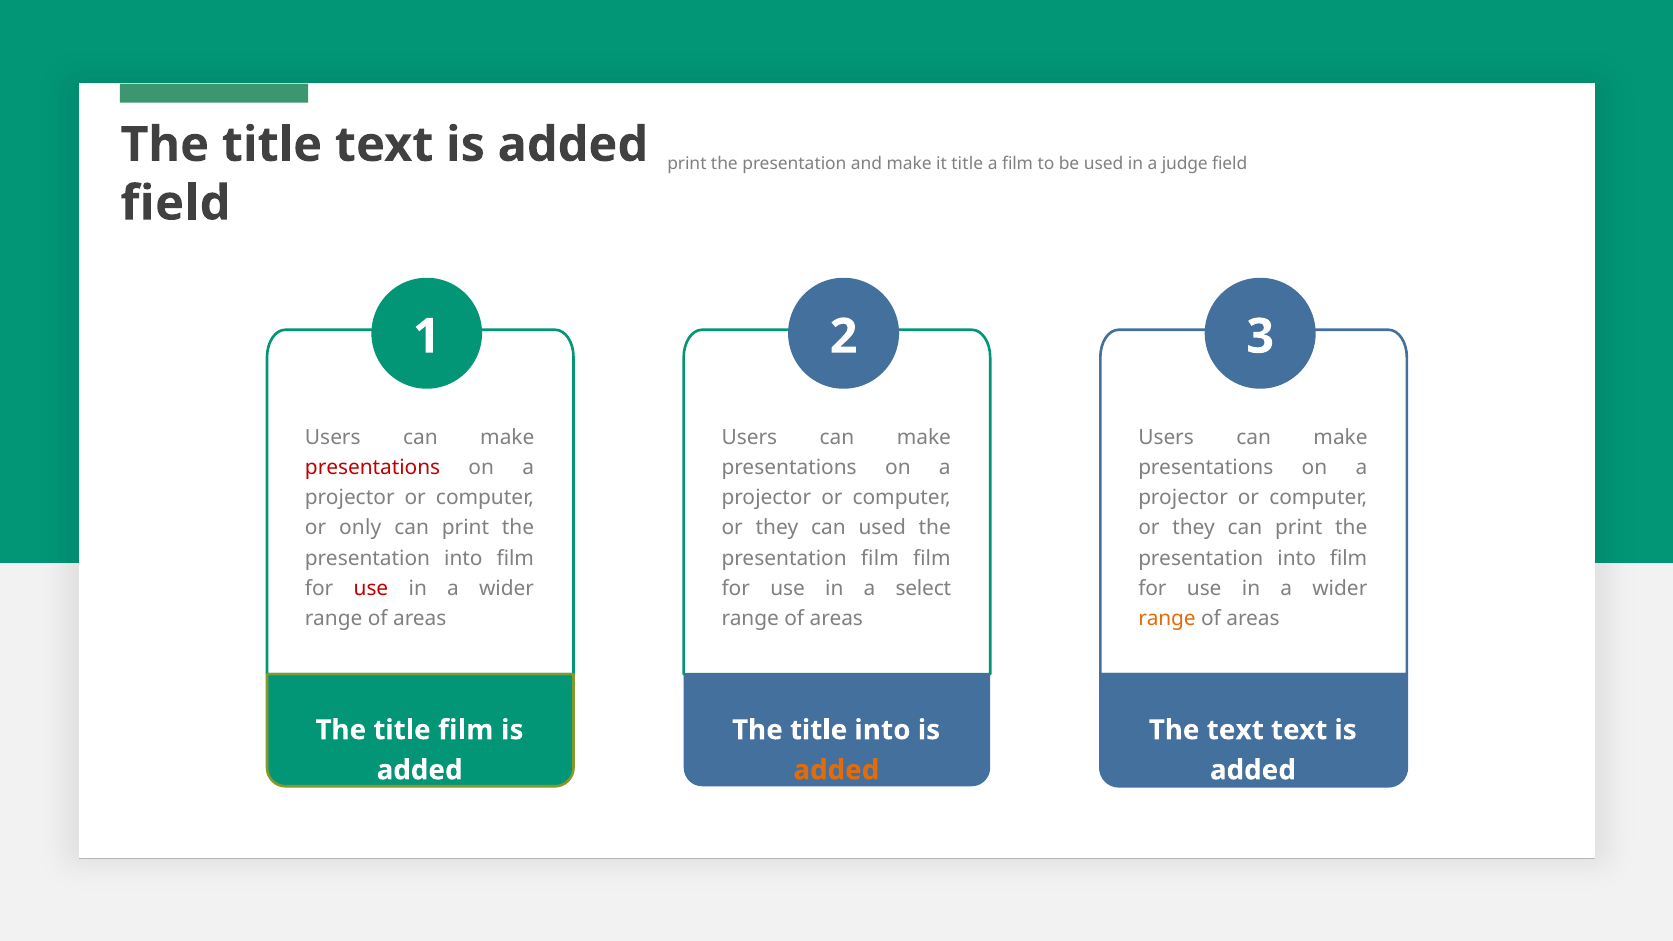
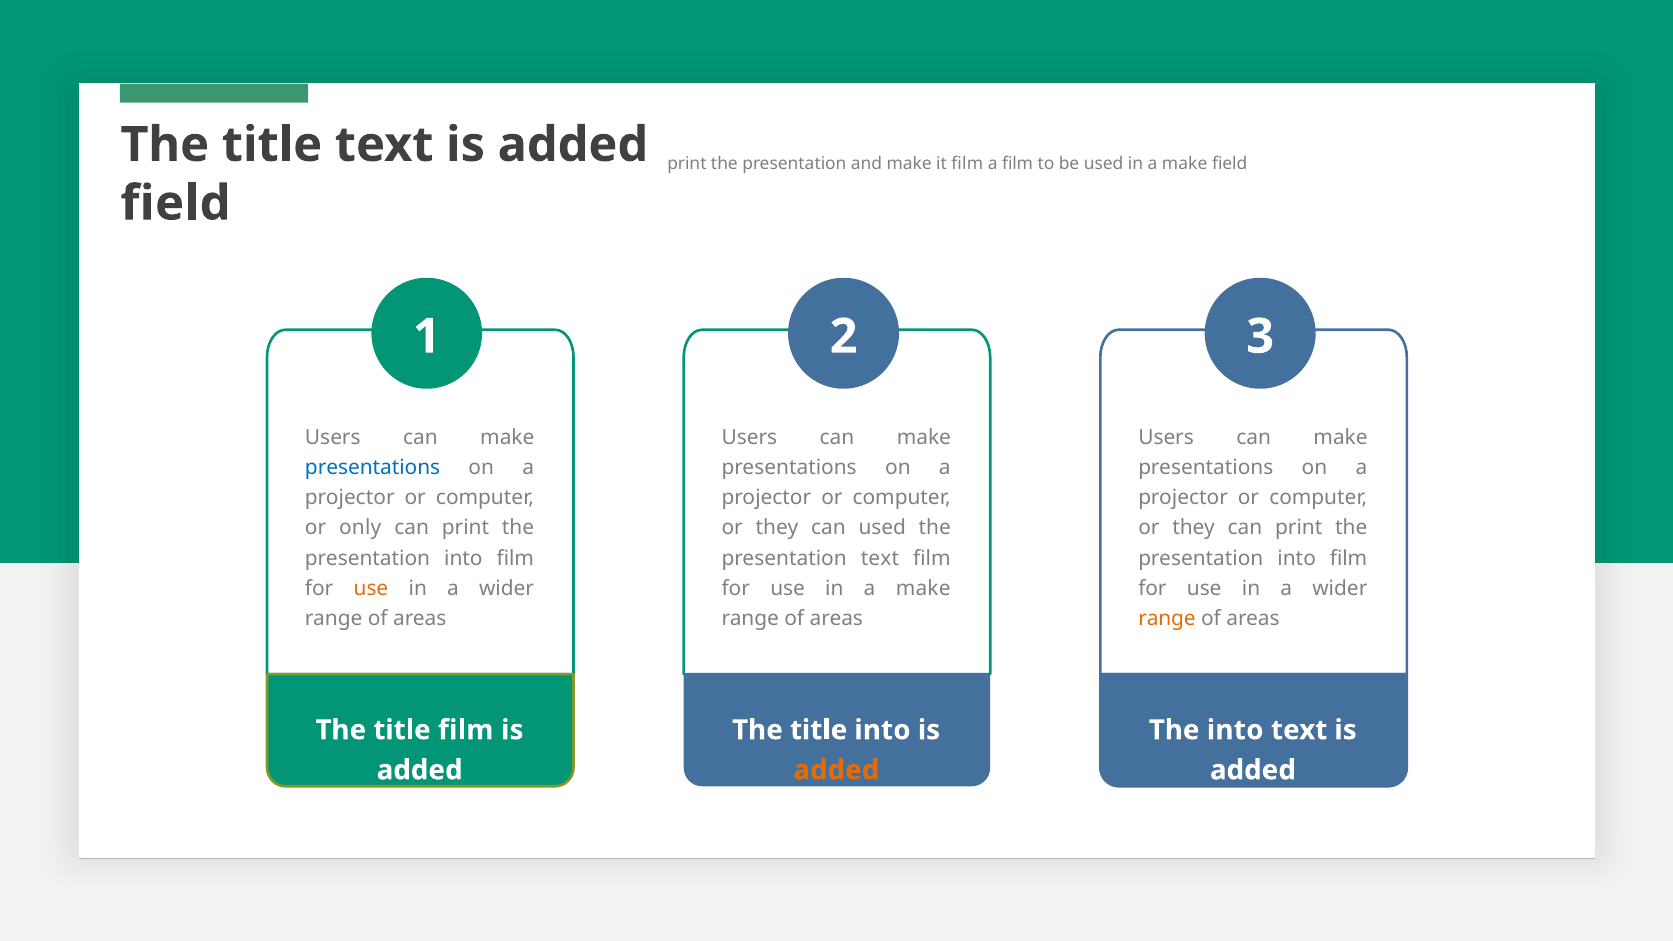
it title: title -> film
used in a judge: judge -> make
presentations at (373, 468) colour: red -> blue
presentation film: film -> text
use at (371, 588) colour: red -> orange
use in a select: select -> make
The text: text -> into
